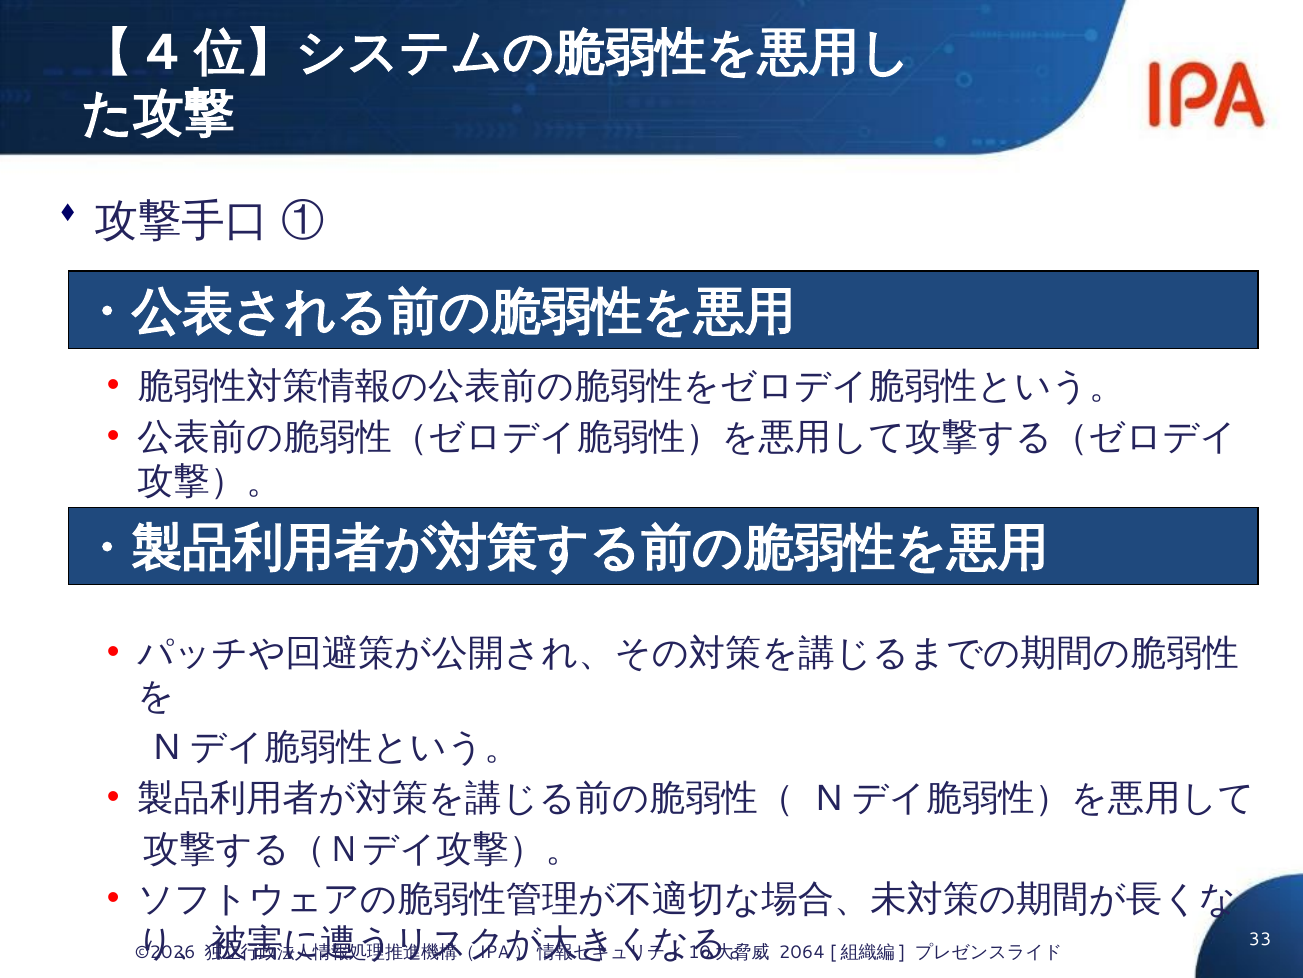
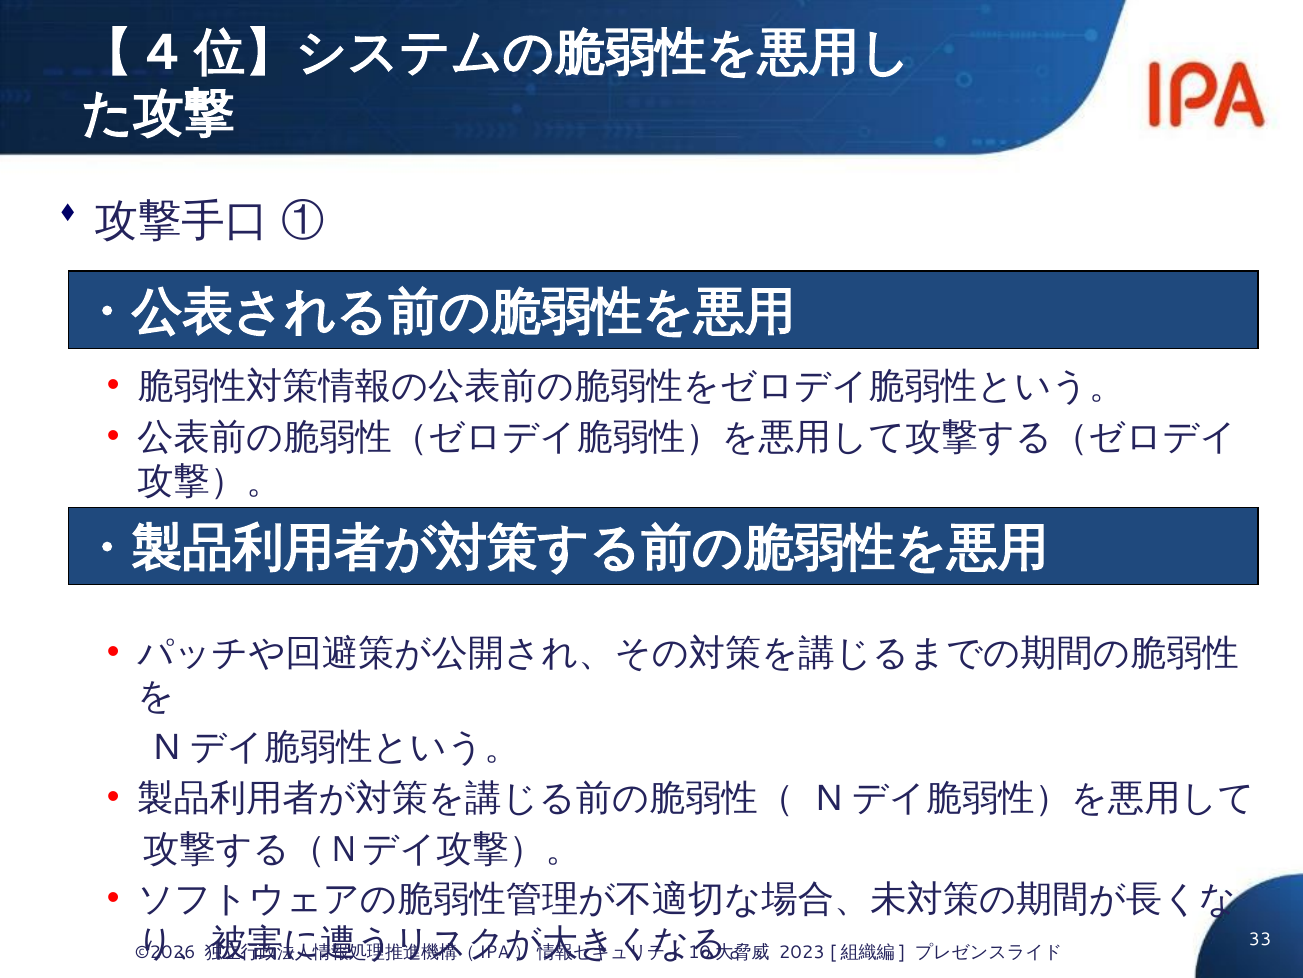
2064: 2064 -> 2023
